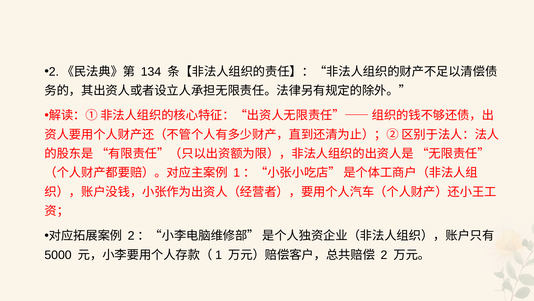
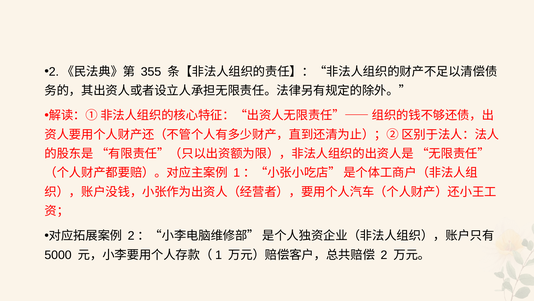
134: 134 -> 355
